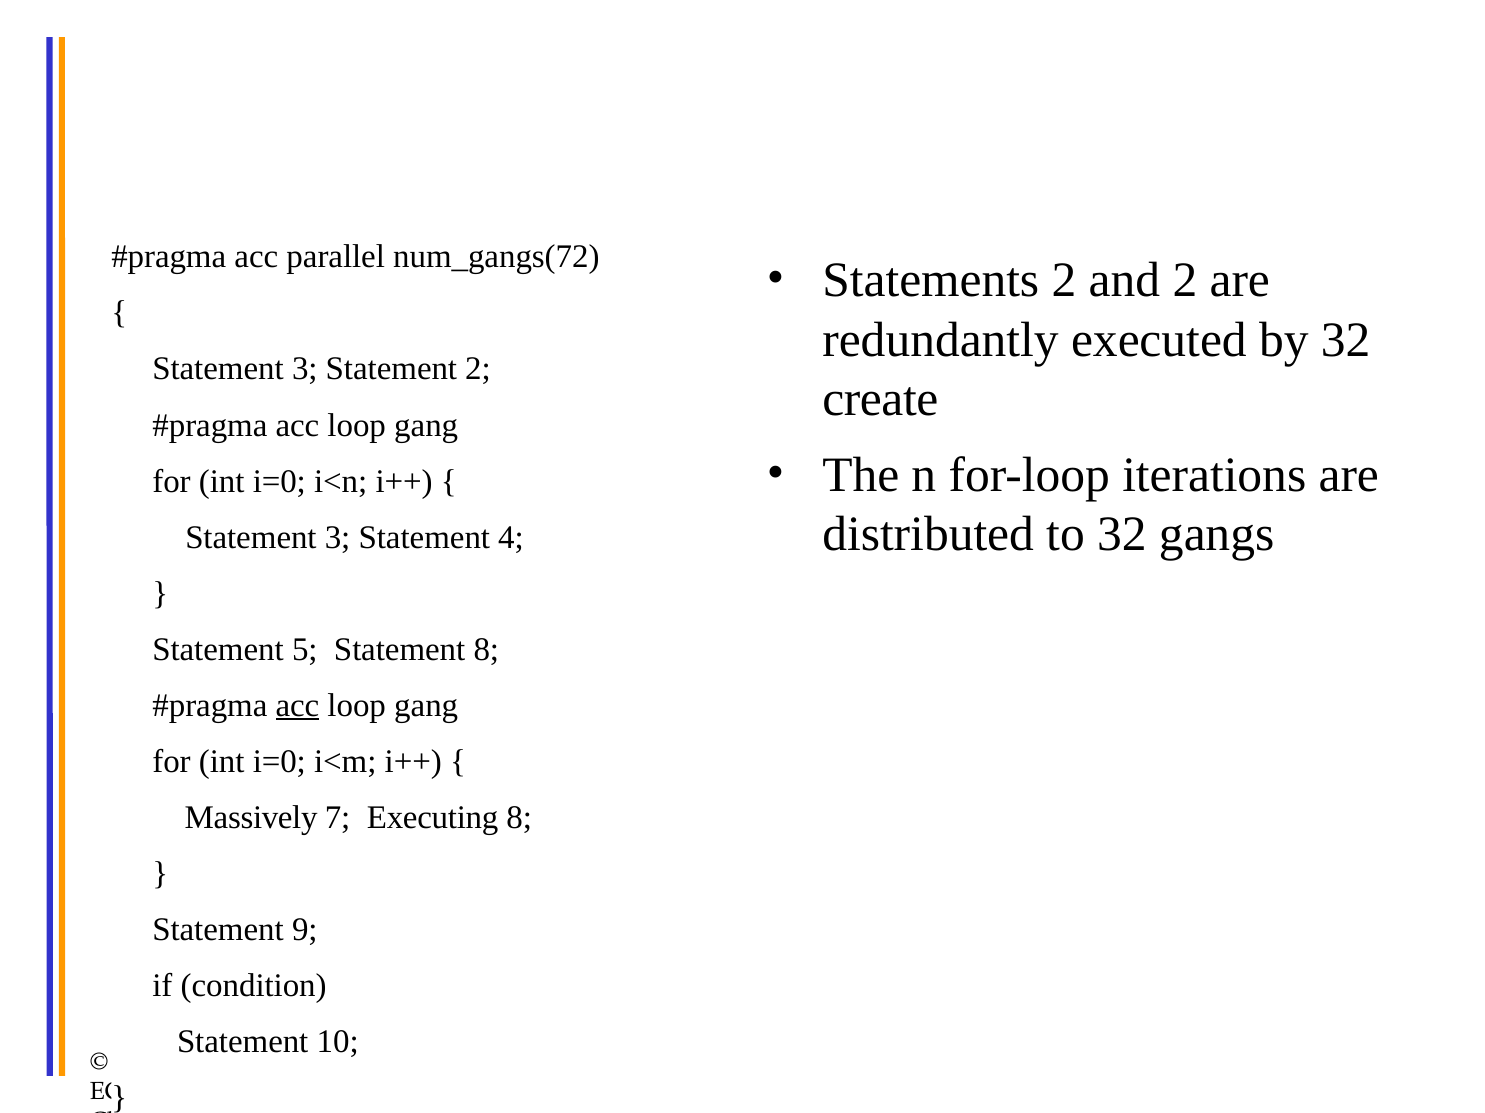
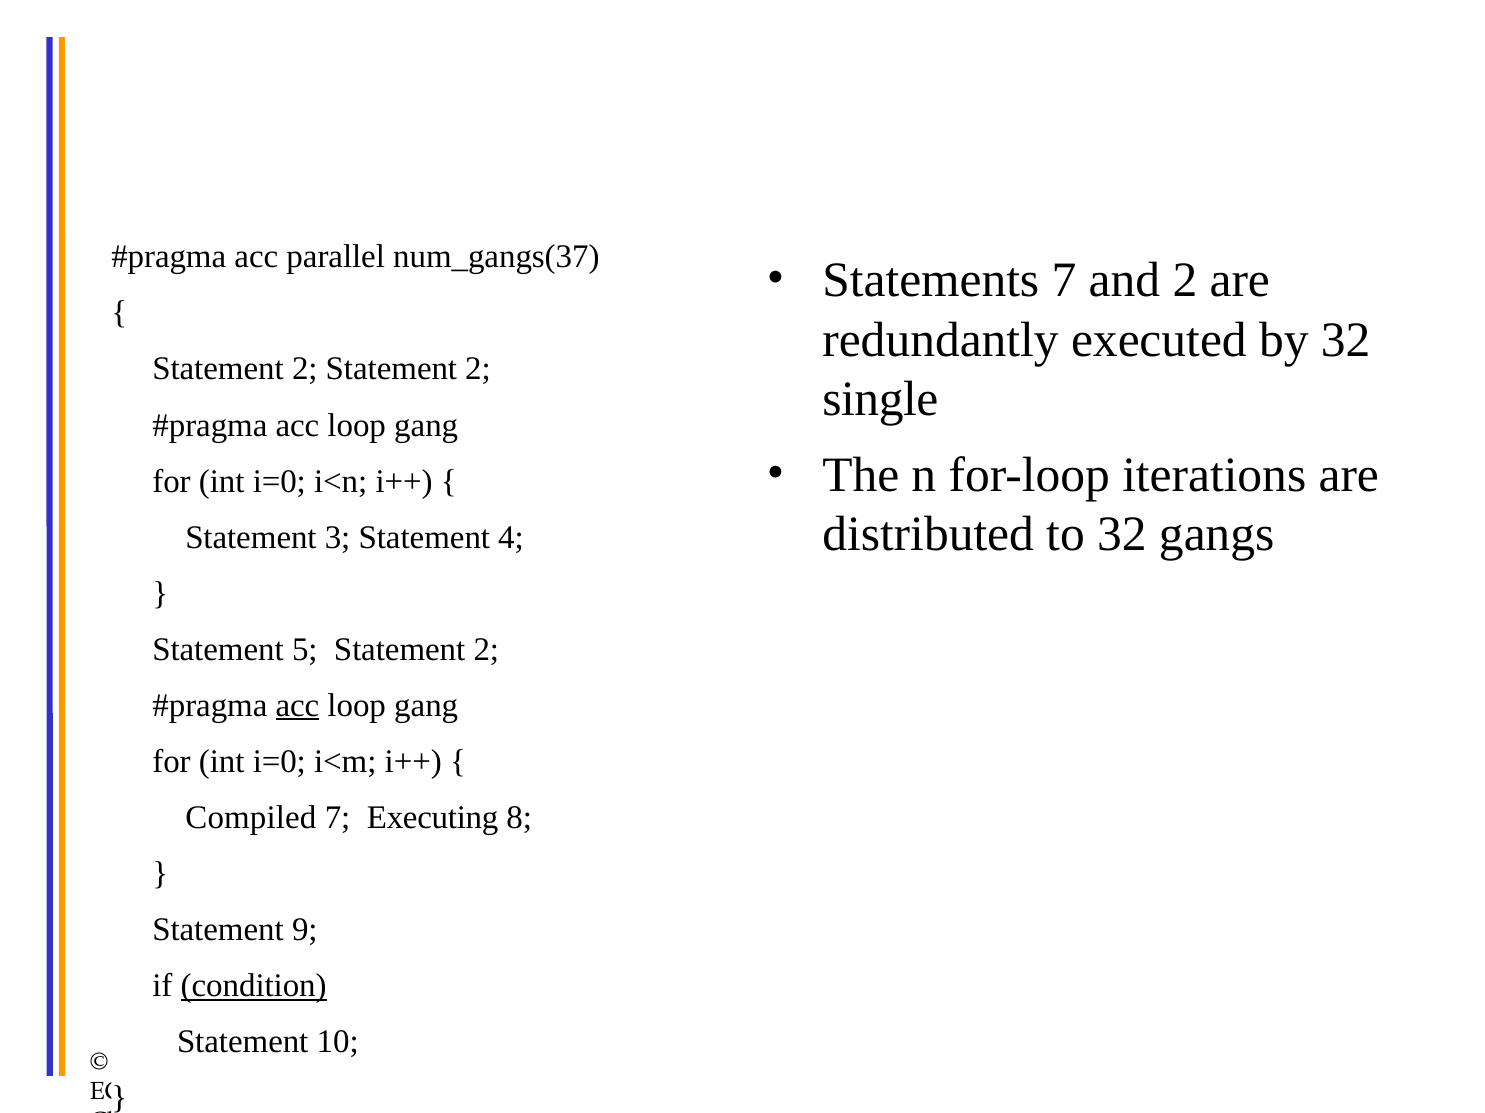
num_gangs(72: num_gangs(72 -> num_gangs(37
Statements 2: 2 -> 7
3 at (305, 369): 3 -> 2
create: create -> single
5 Statement 8: 8 -> 2
Massively: Massively -> Compiled
condition underline: none -> present
